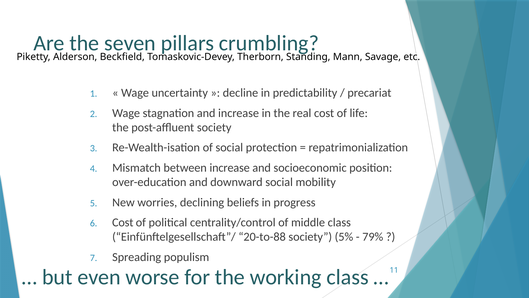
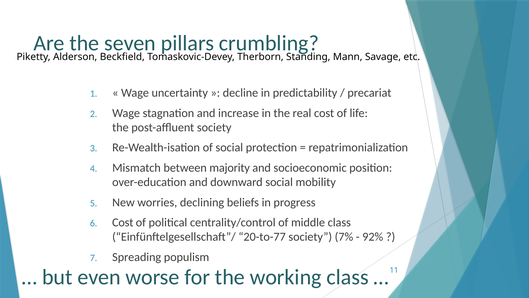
between increase: increase -> majority
20-to-88: 20-to-88 -> 20-to-77
5%: 5% -> 7%
79%: 79% -> 92%
